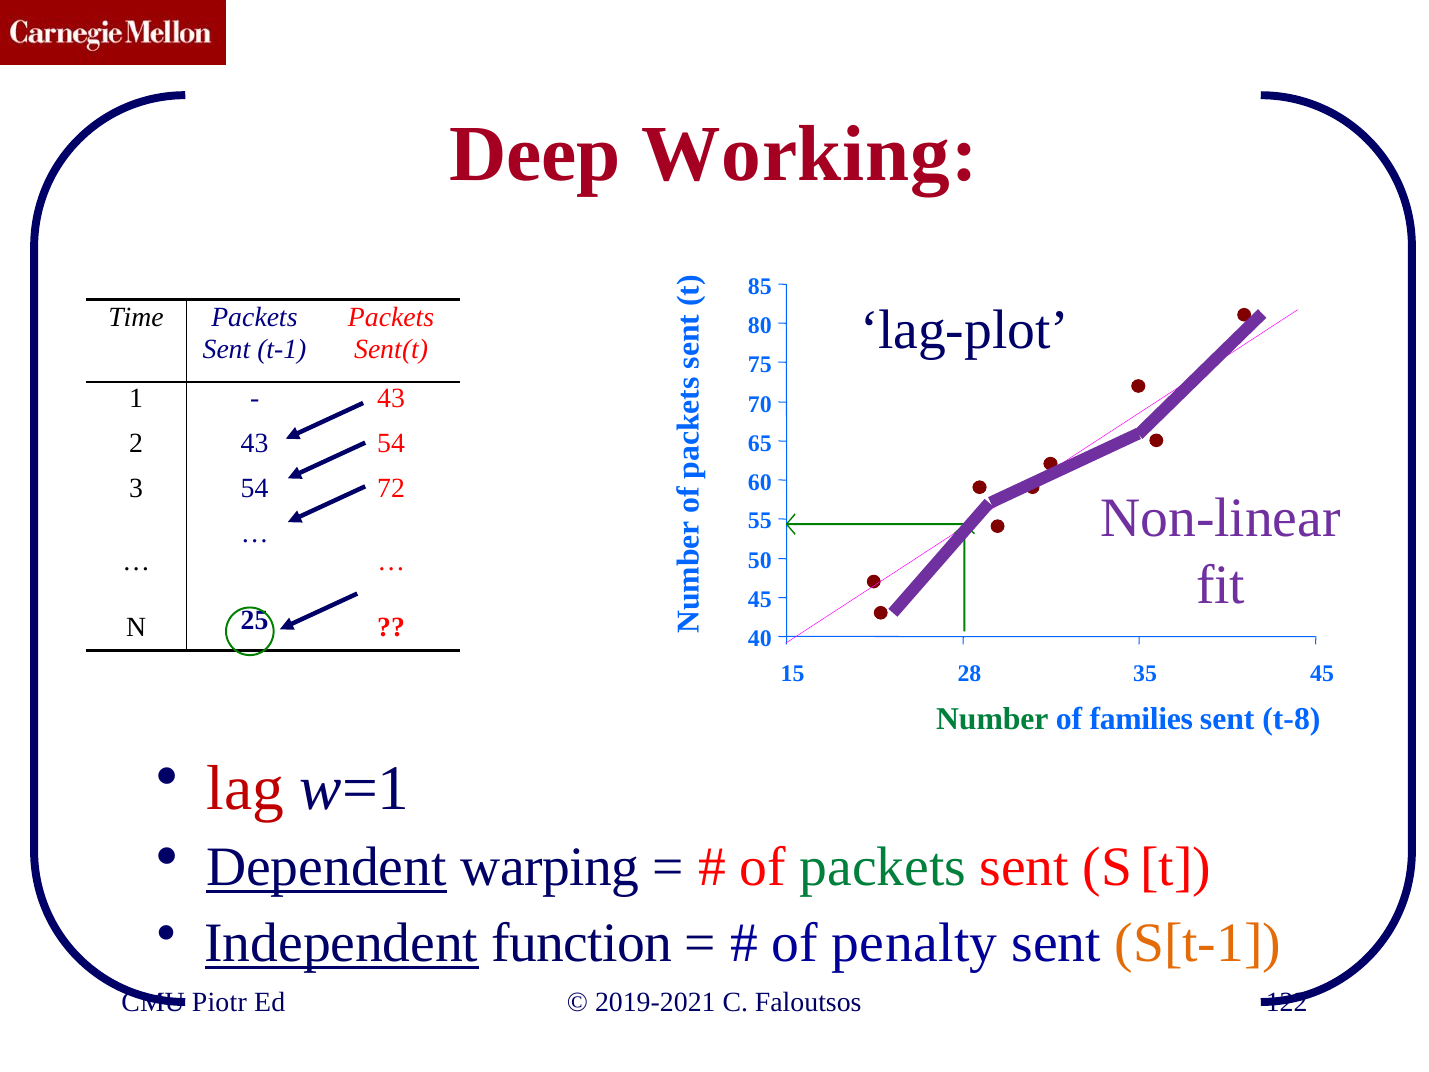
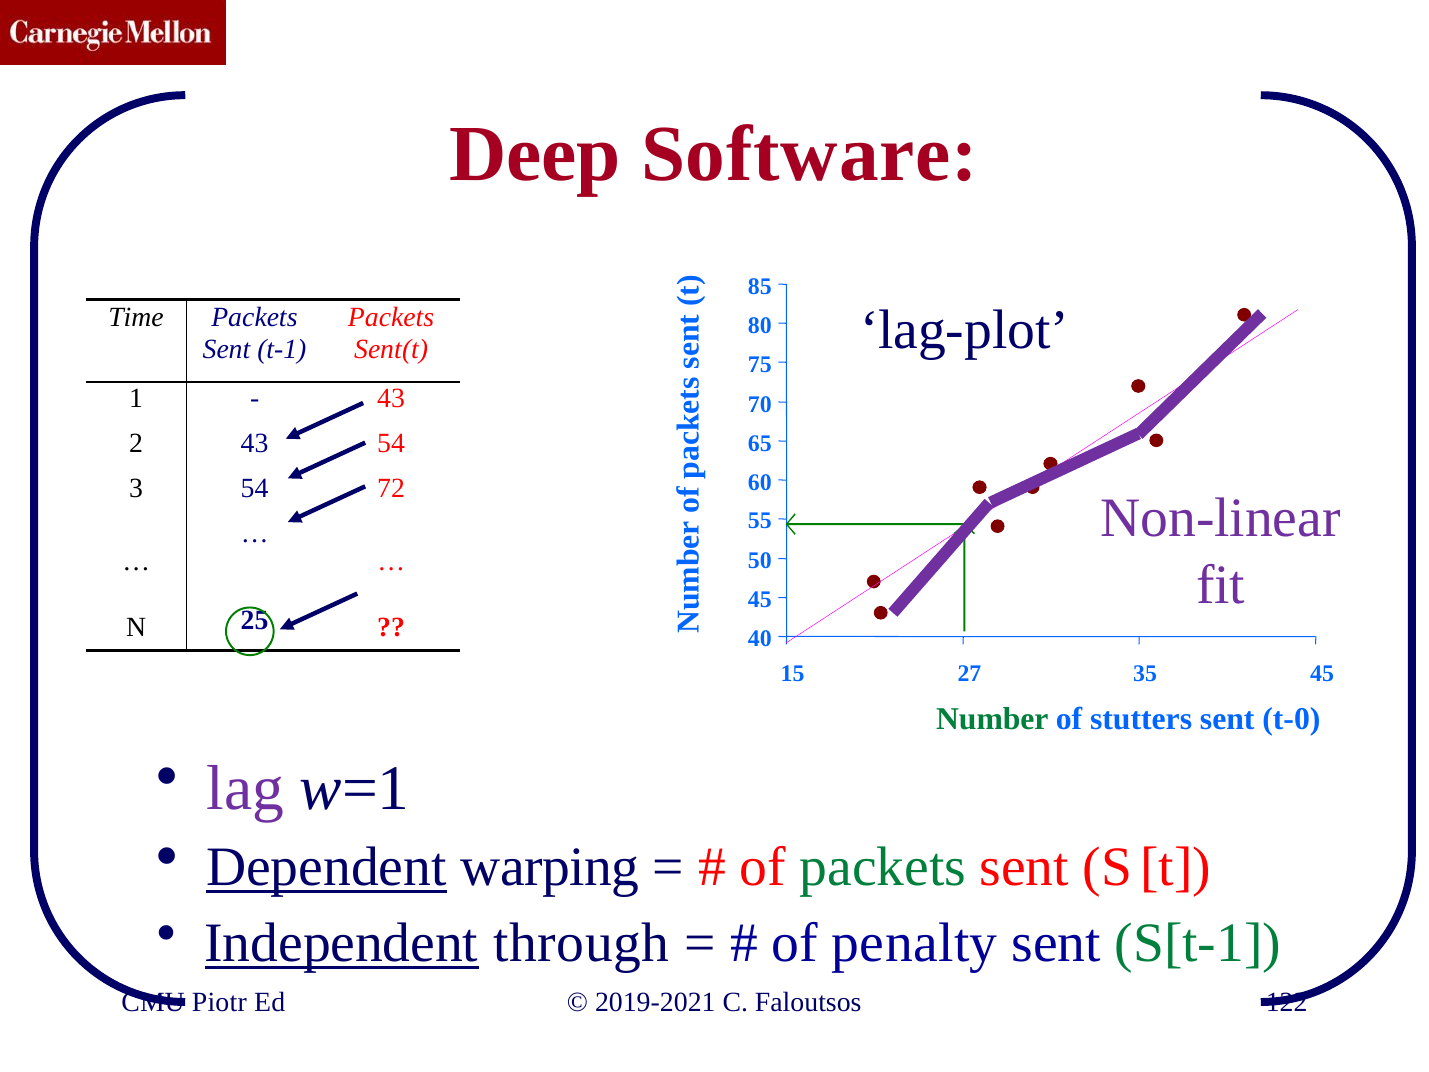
Working: Working -> Software
28: 28 -> 27
families: families -> stutters
t-8: t-8 -> t-0
lag colour: red -> purple
function: function -> through
S[t-1 colour: orange -> green
